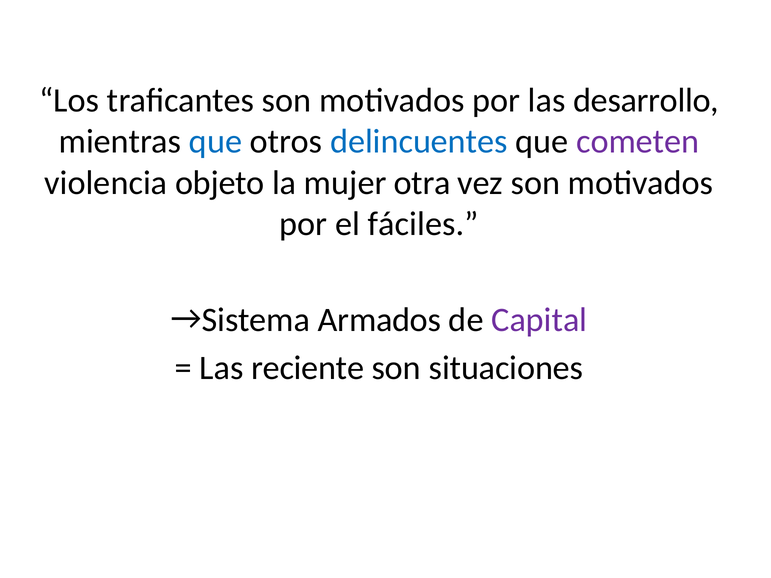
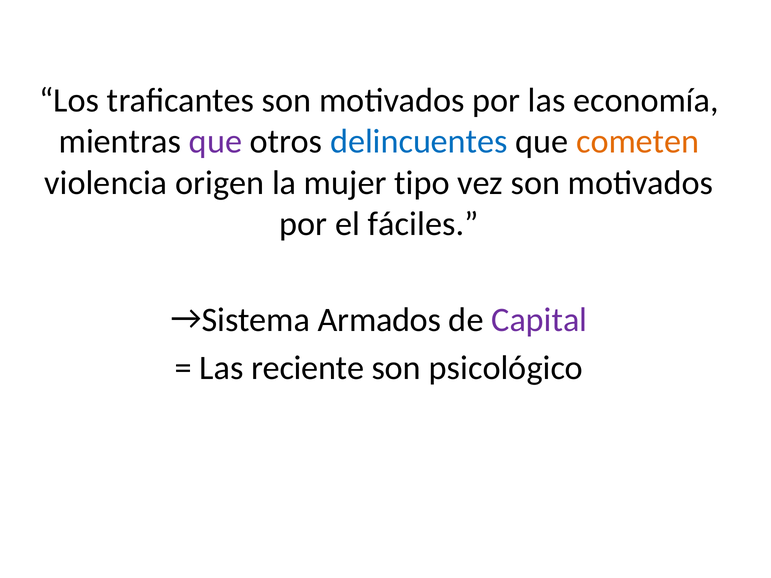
desarrollo: desarrollo -> economía
que at (216, 142) colour: blue -> purple
cometen colour: purple -> orange
objeto: objeto -> origen
otra: otra -> tipo
situaciones: situaciones -> psicológico
